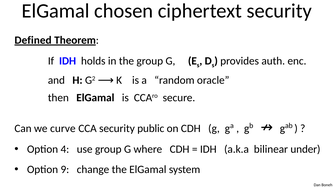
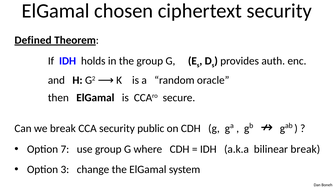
we curve: curve -> break
4: 4 -> 7
bilinear under: under -> break
9: 9 -> 3
